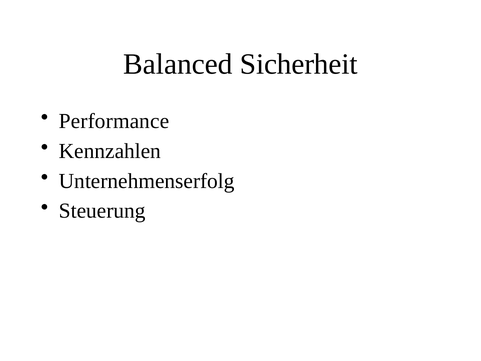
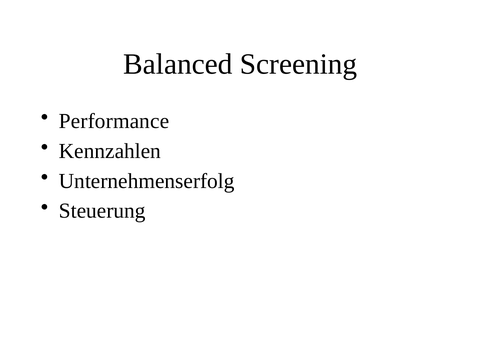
Sicherheit: Sicherheit -> Screening
